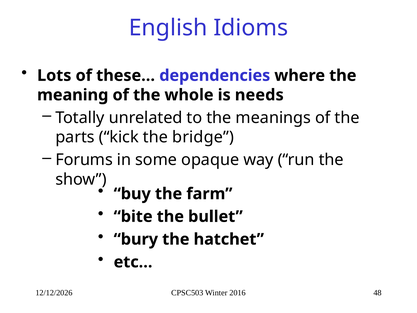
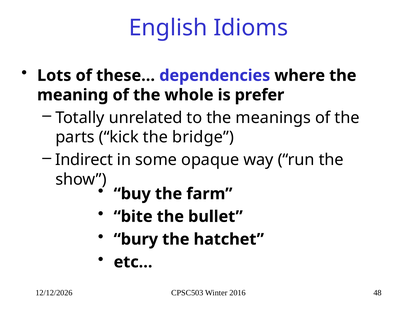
needs: needs -> prefer
Forums: Forums -> Indirect
